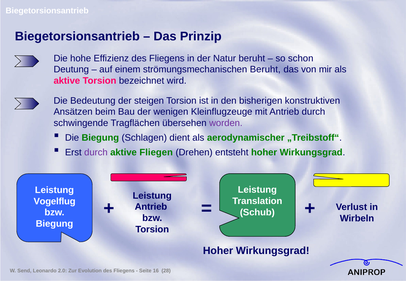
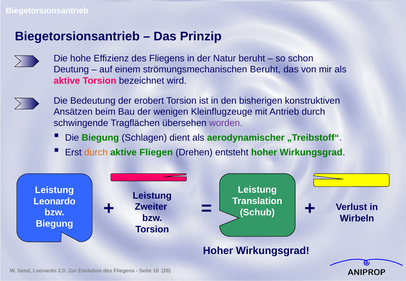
steigen: steigen -> erobert
durch at (96, 152) colour: purple -> orange
Vogelflug at (55, 201): Vogelflug -> Leonardo
Antrieb at (151, 207): Antrieb -> Zweiter
